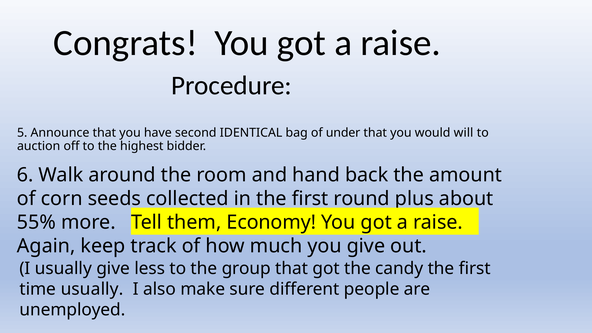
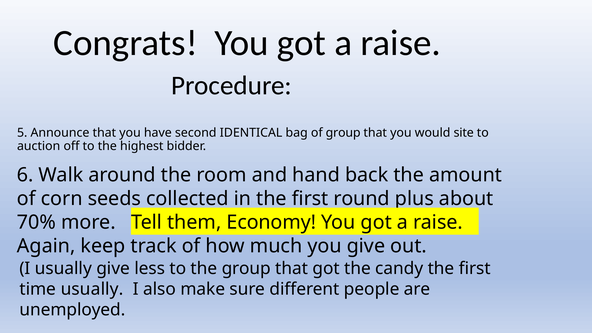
of under: under -> group
will: will -> site
55%: 55% -> 70%
